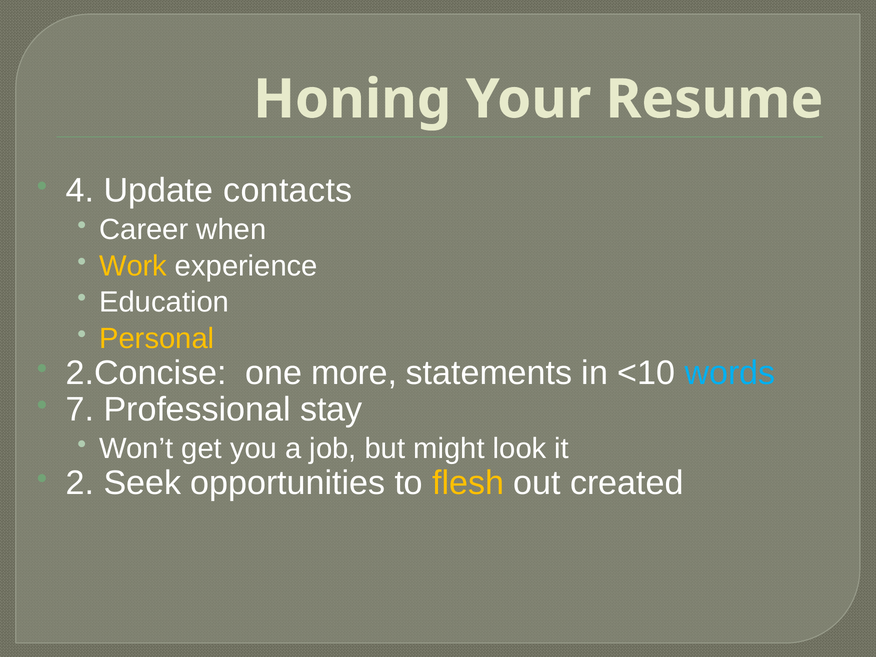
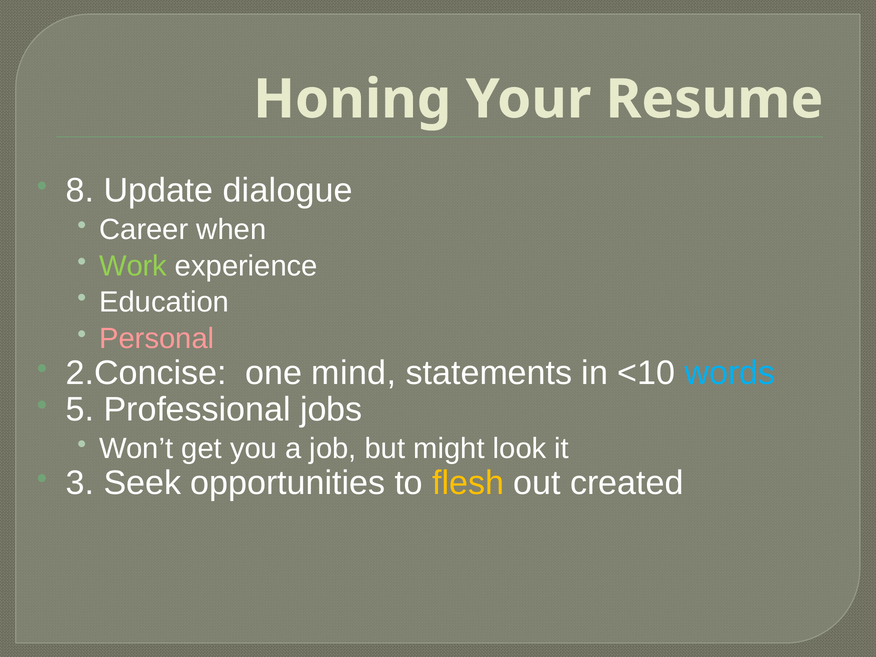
4: 4 -> 8
contacts: contacts -> dialogue
Work colour: yellow -> light green
Personal colour: yellow -> pink
more: more -> mind
7: 7 -> 5
stay: stay -> jobs
2: 2 -> 3
